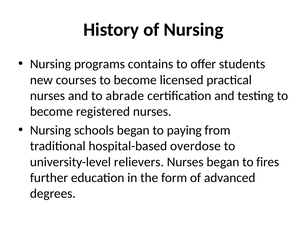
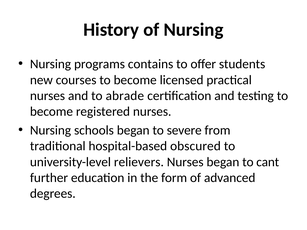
paying: paying -> severe
overdose: overdose -> obscured
fires: fires -> cant
